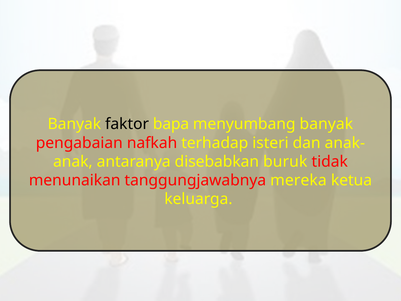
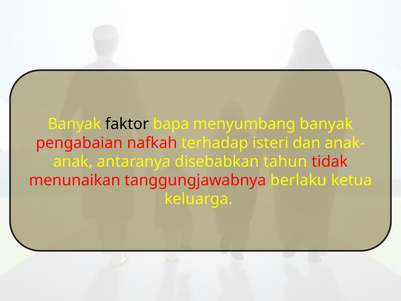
buruk: buruk -> tahun
mereka: mereka -> berlaku
